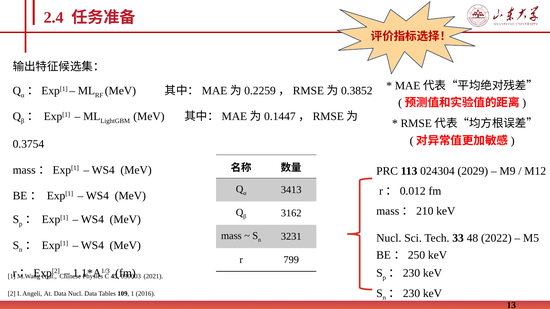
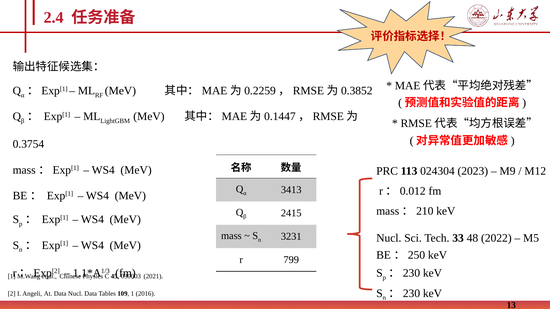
2029: 2029 -> 2023
3162: 3162 -> 2415
